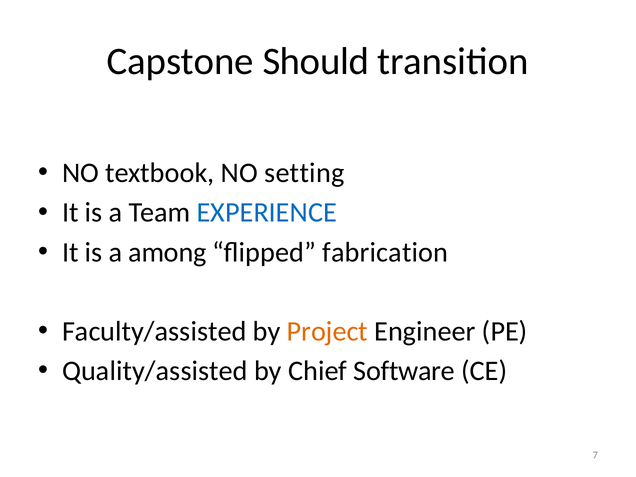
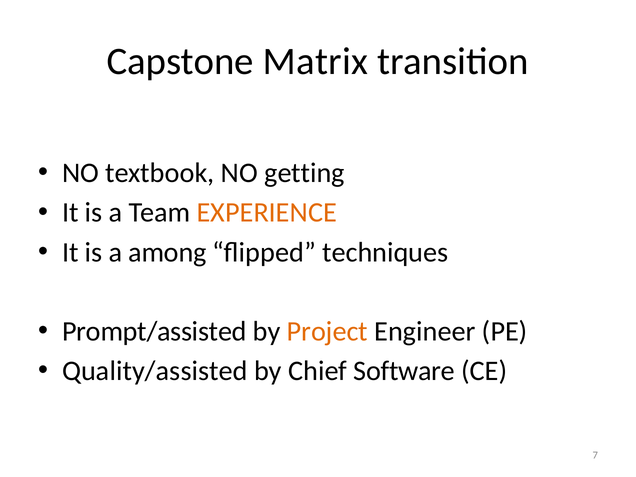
Should: Should -> Matrix
setting: setting -> getting
EXPERIENCE colour: blue -> orange
fabrication: fabrication -> techniques
Faculty/assisted: Faculty/assisted -> Prompt/assisted
